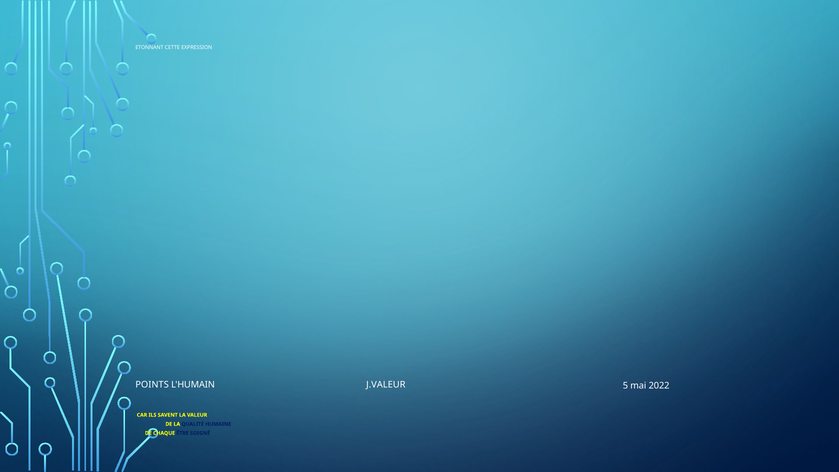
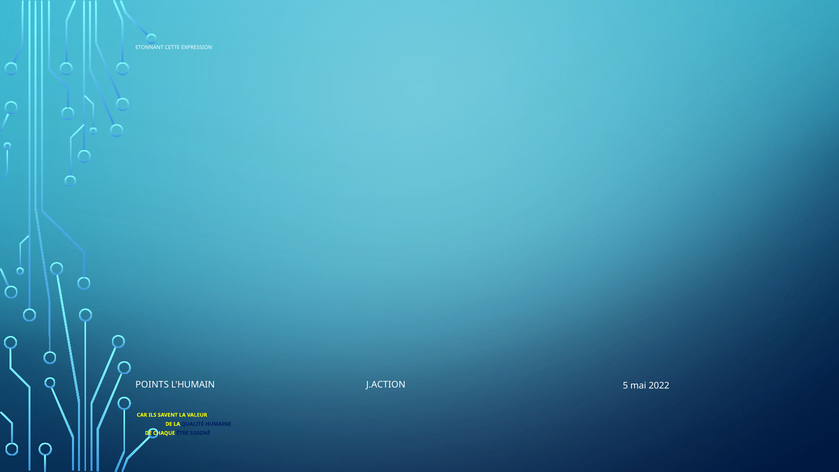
J.VALEUR: J.VALEUR -> J.ACTION
